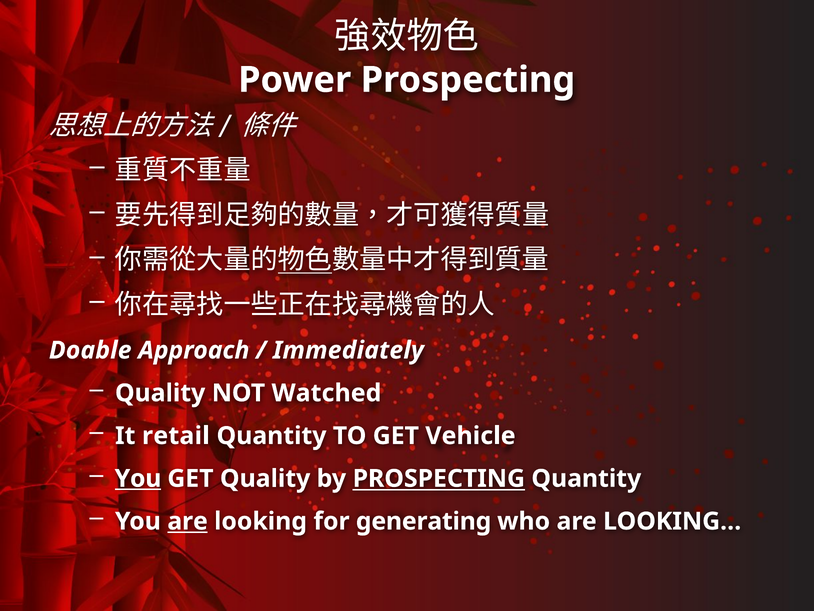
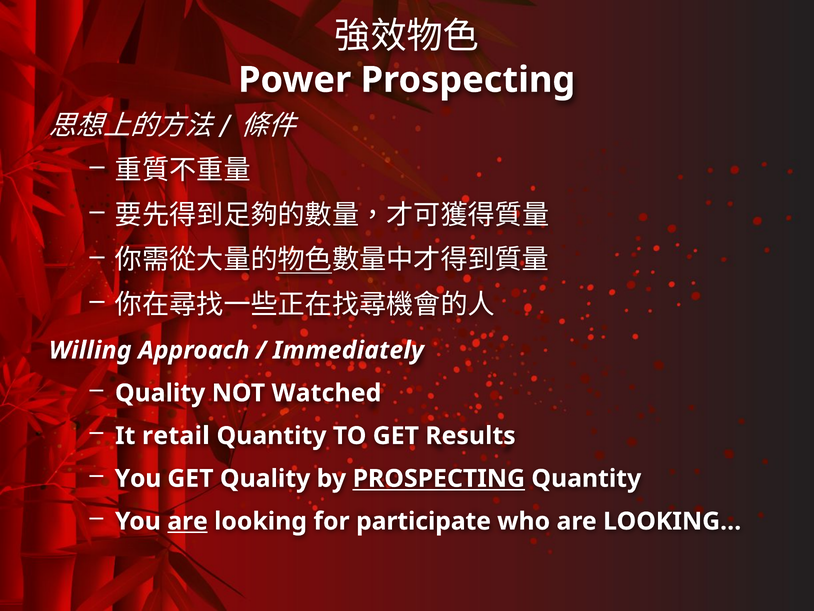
Doable: Doable -> Willing
Vehicle: Vehicle -> Results
You at (138, 478) underline: present -> none
generating: generating -> participate
